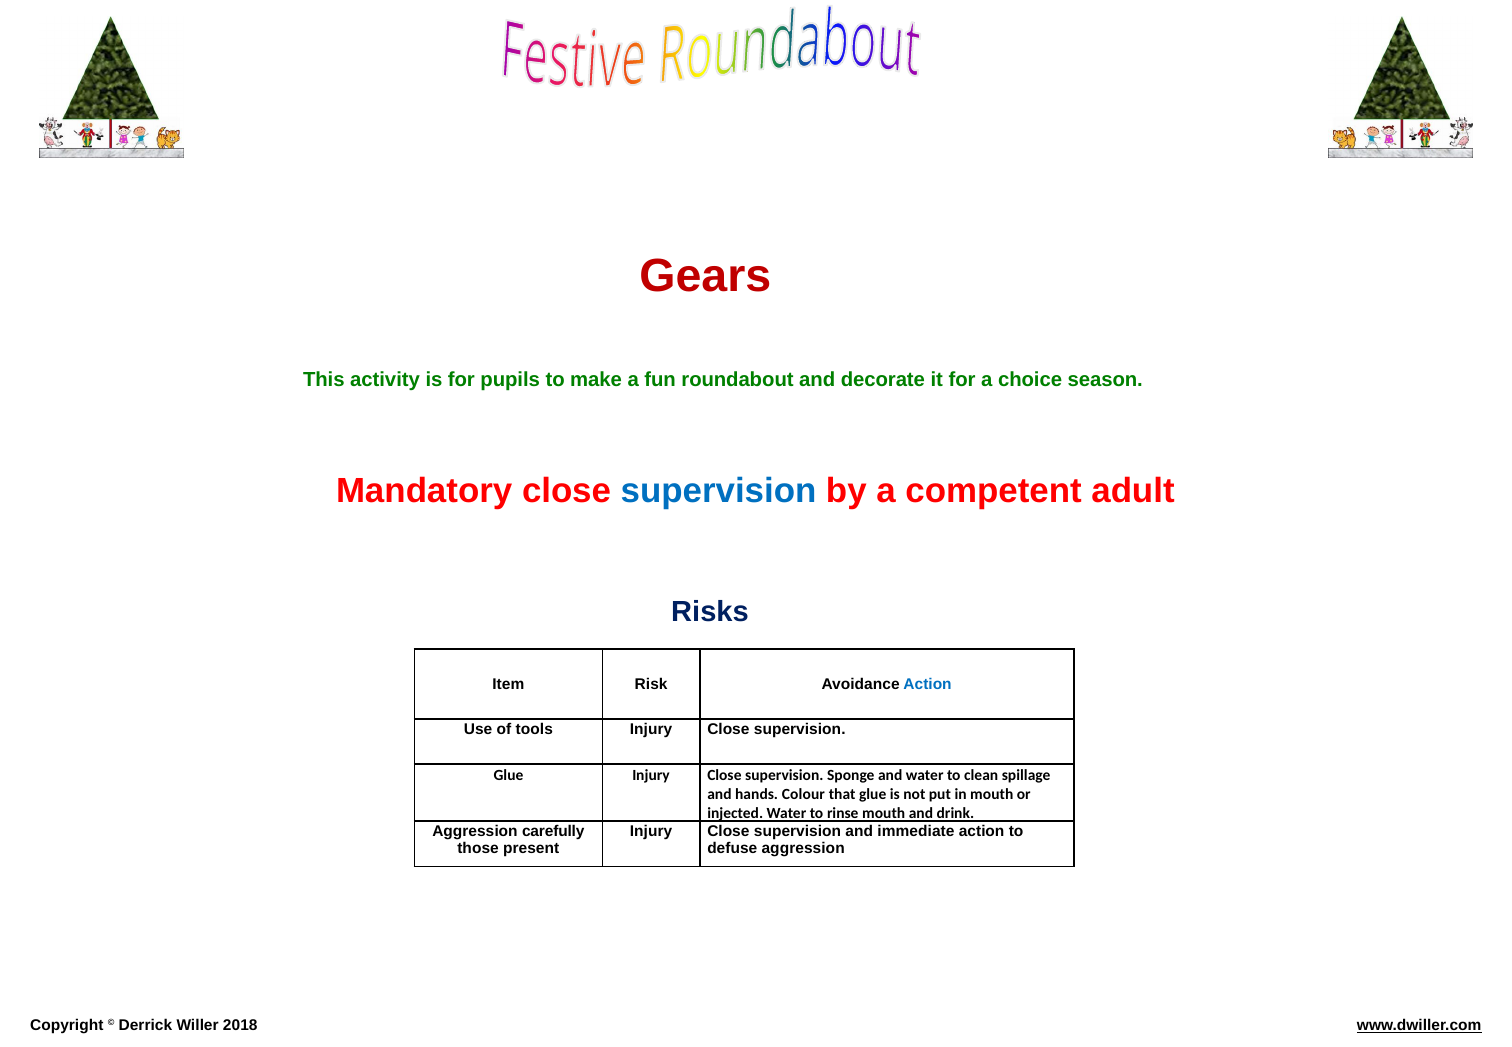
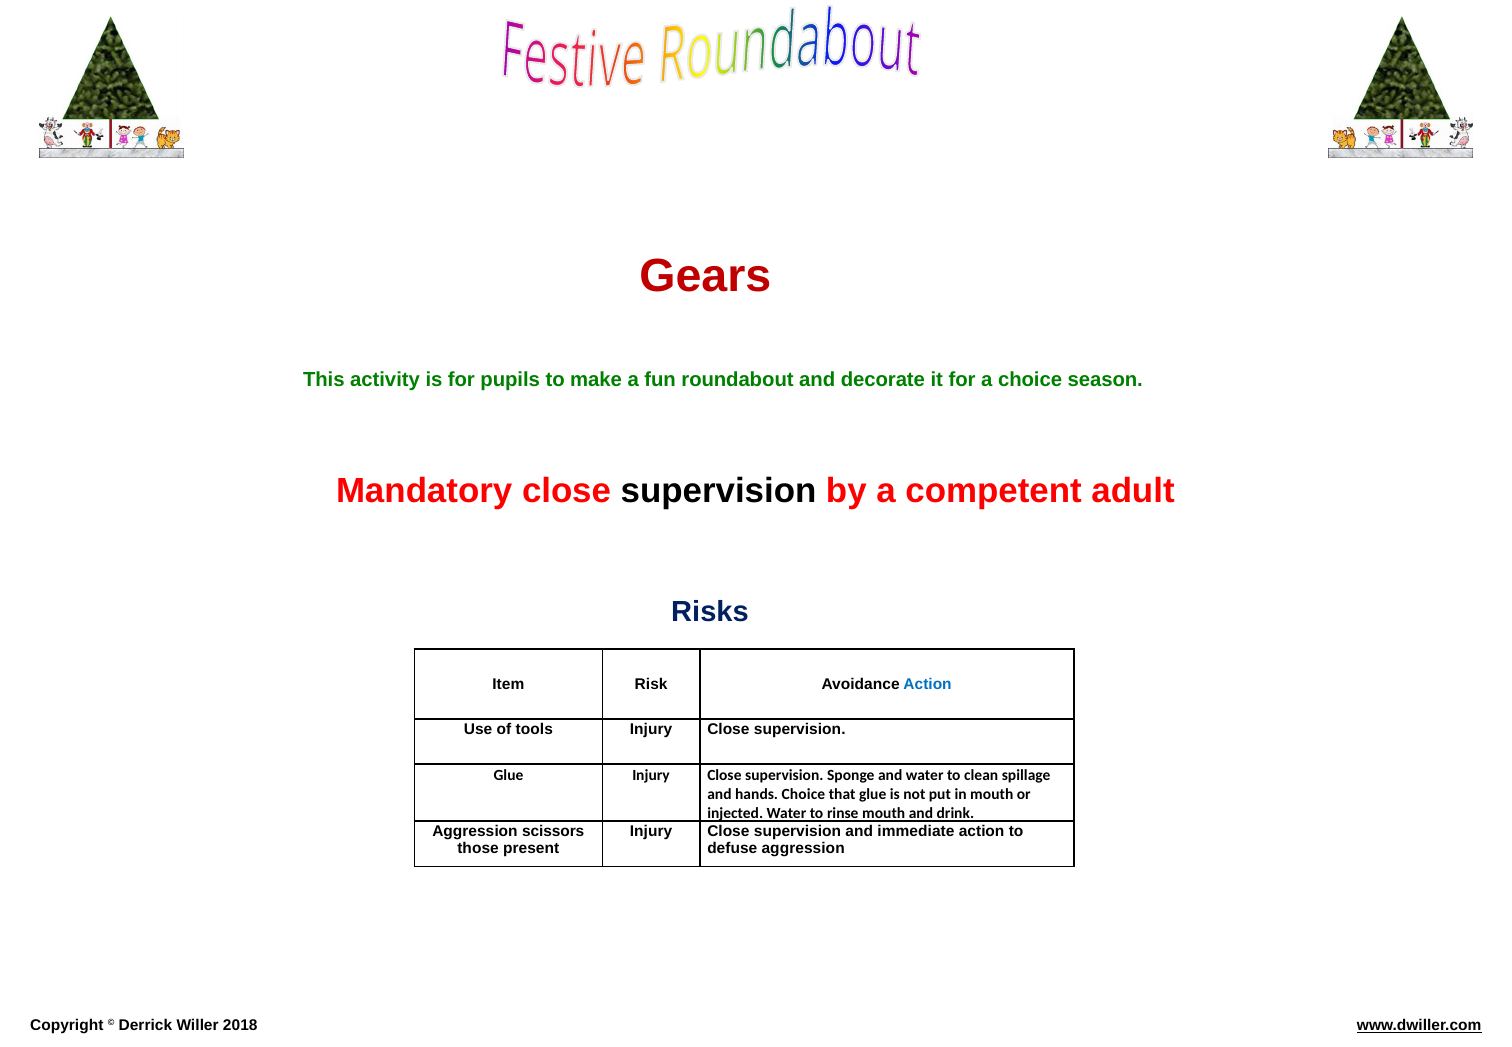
supervision at (719, 491) colour: blue -> black
hands Colour: Colour -> Choice
carefully: carefully -> scissors
